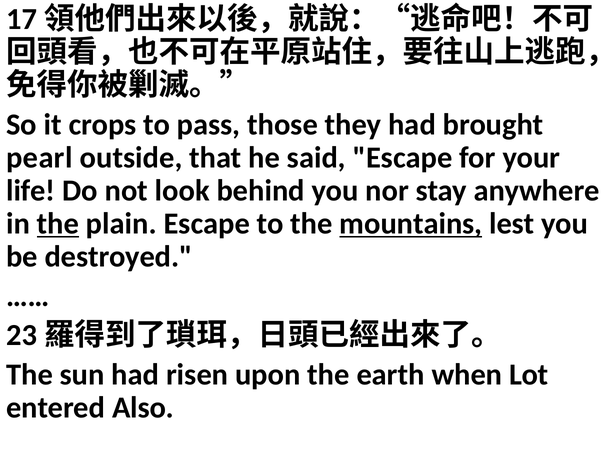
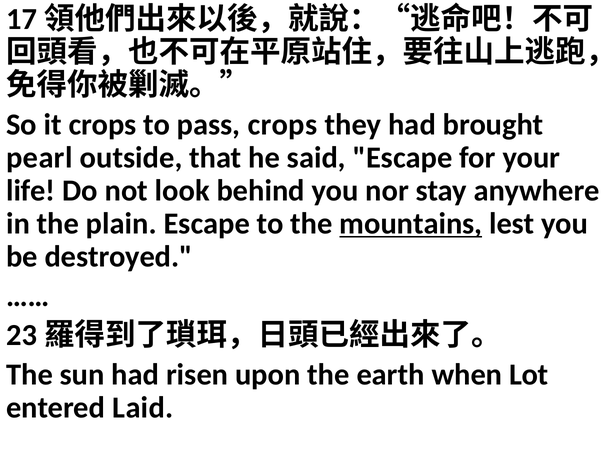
pass those: those -> crops
the at (58, 223) underline: present -> none
Also: Also -> Laid
